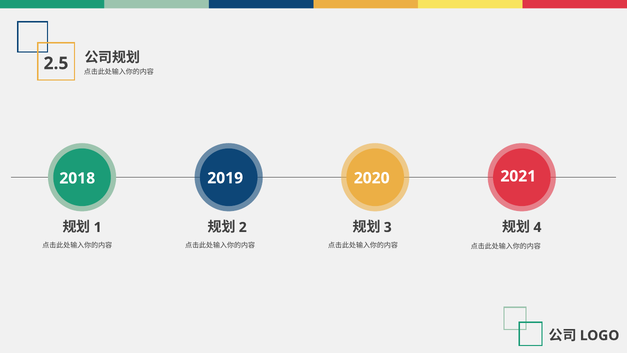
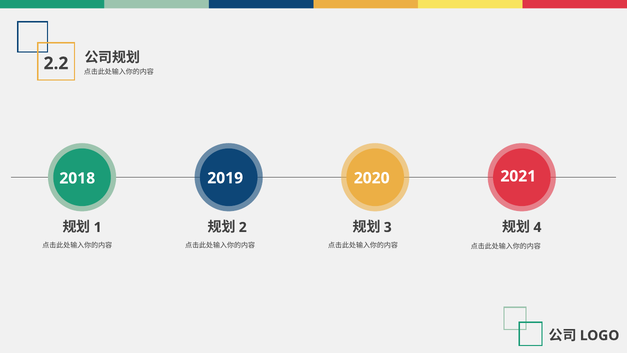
2.5: 2.5 -> 2.2
